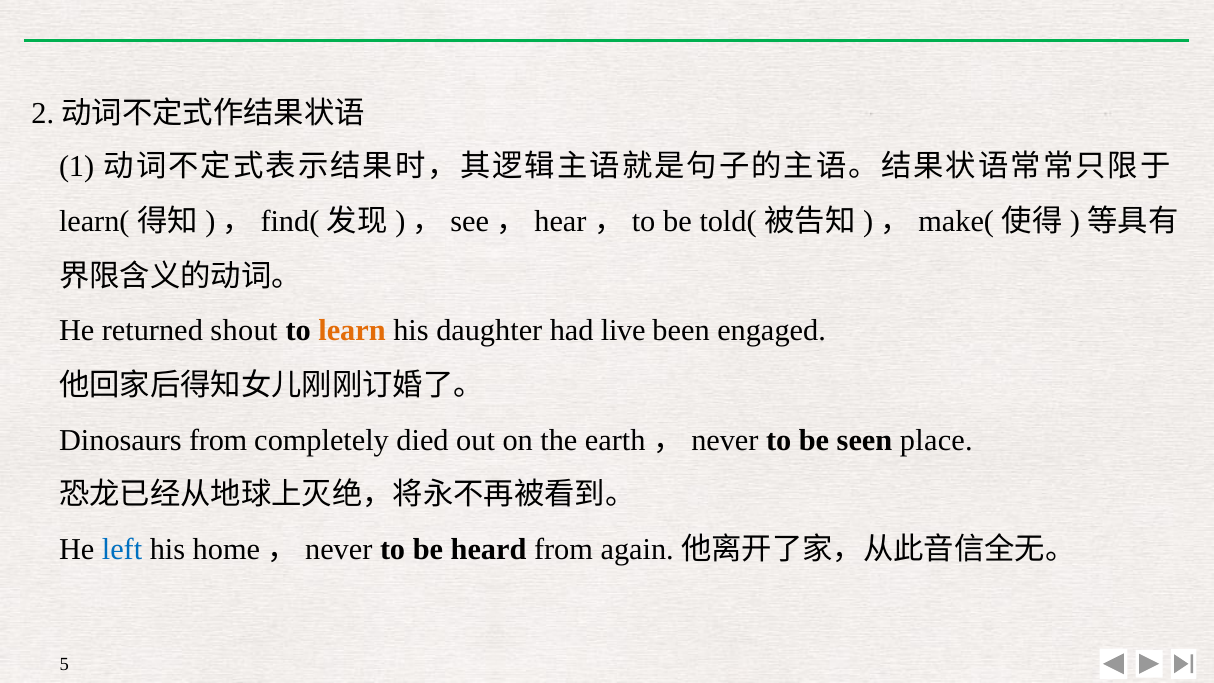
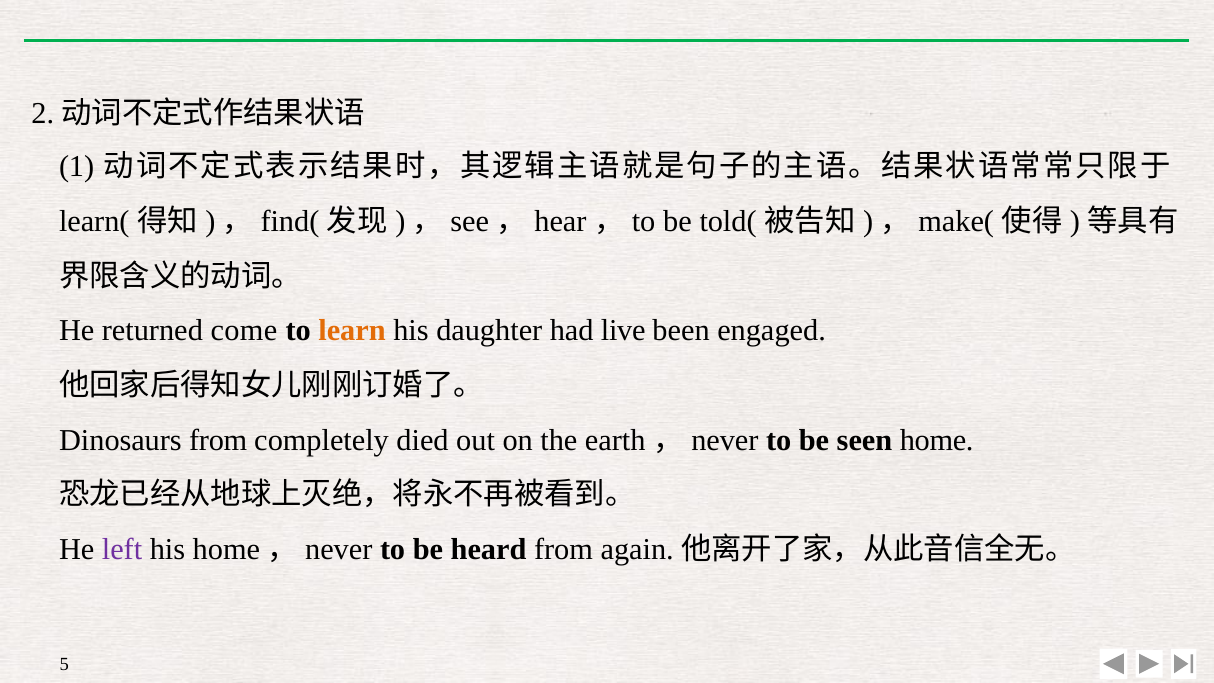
shout: shout -> come
place: place -> home
left colour: blue -> purple
